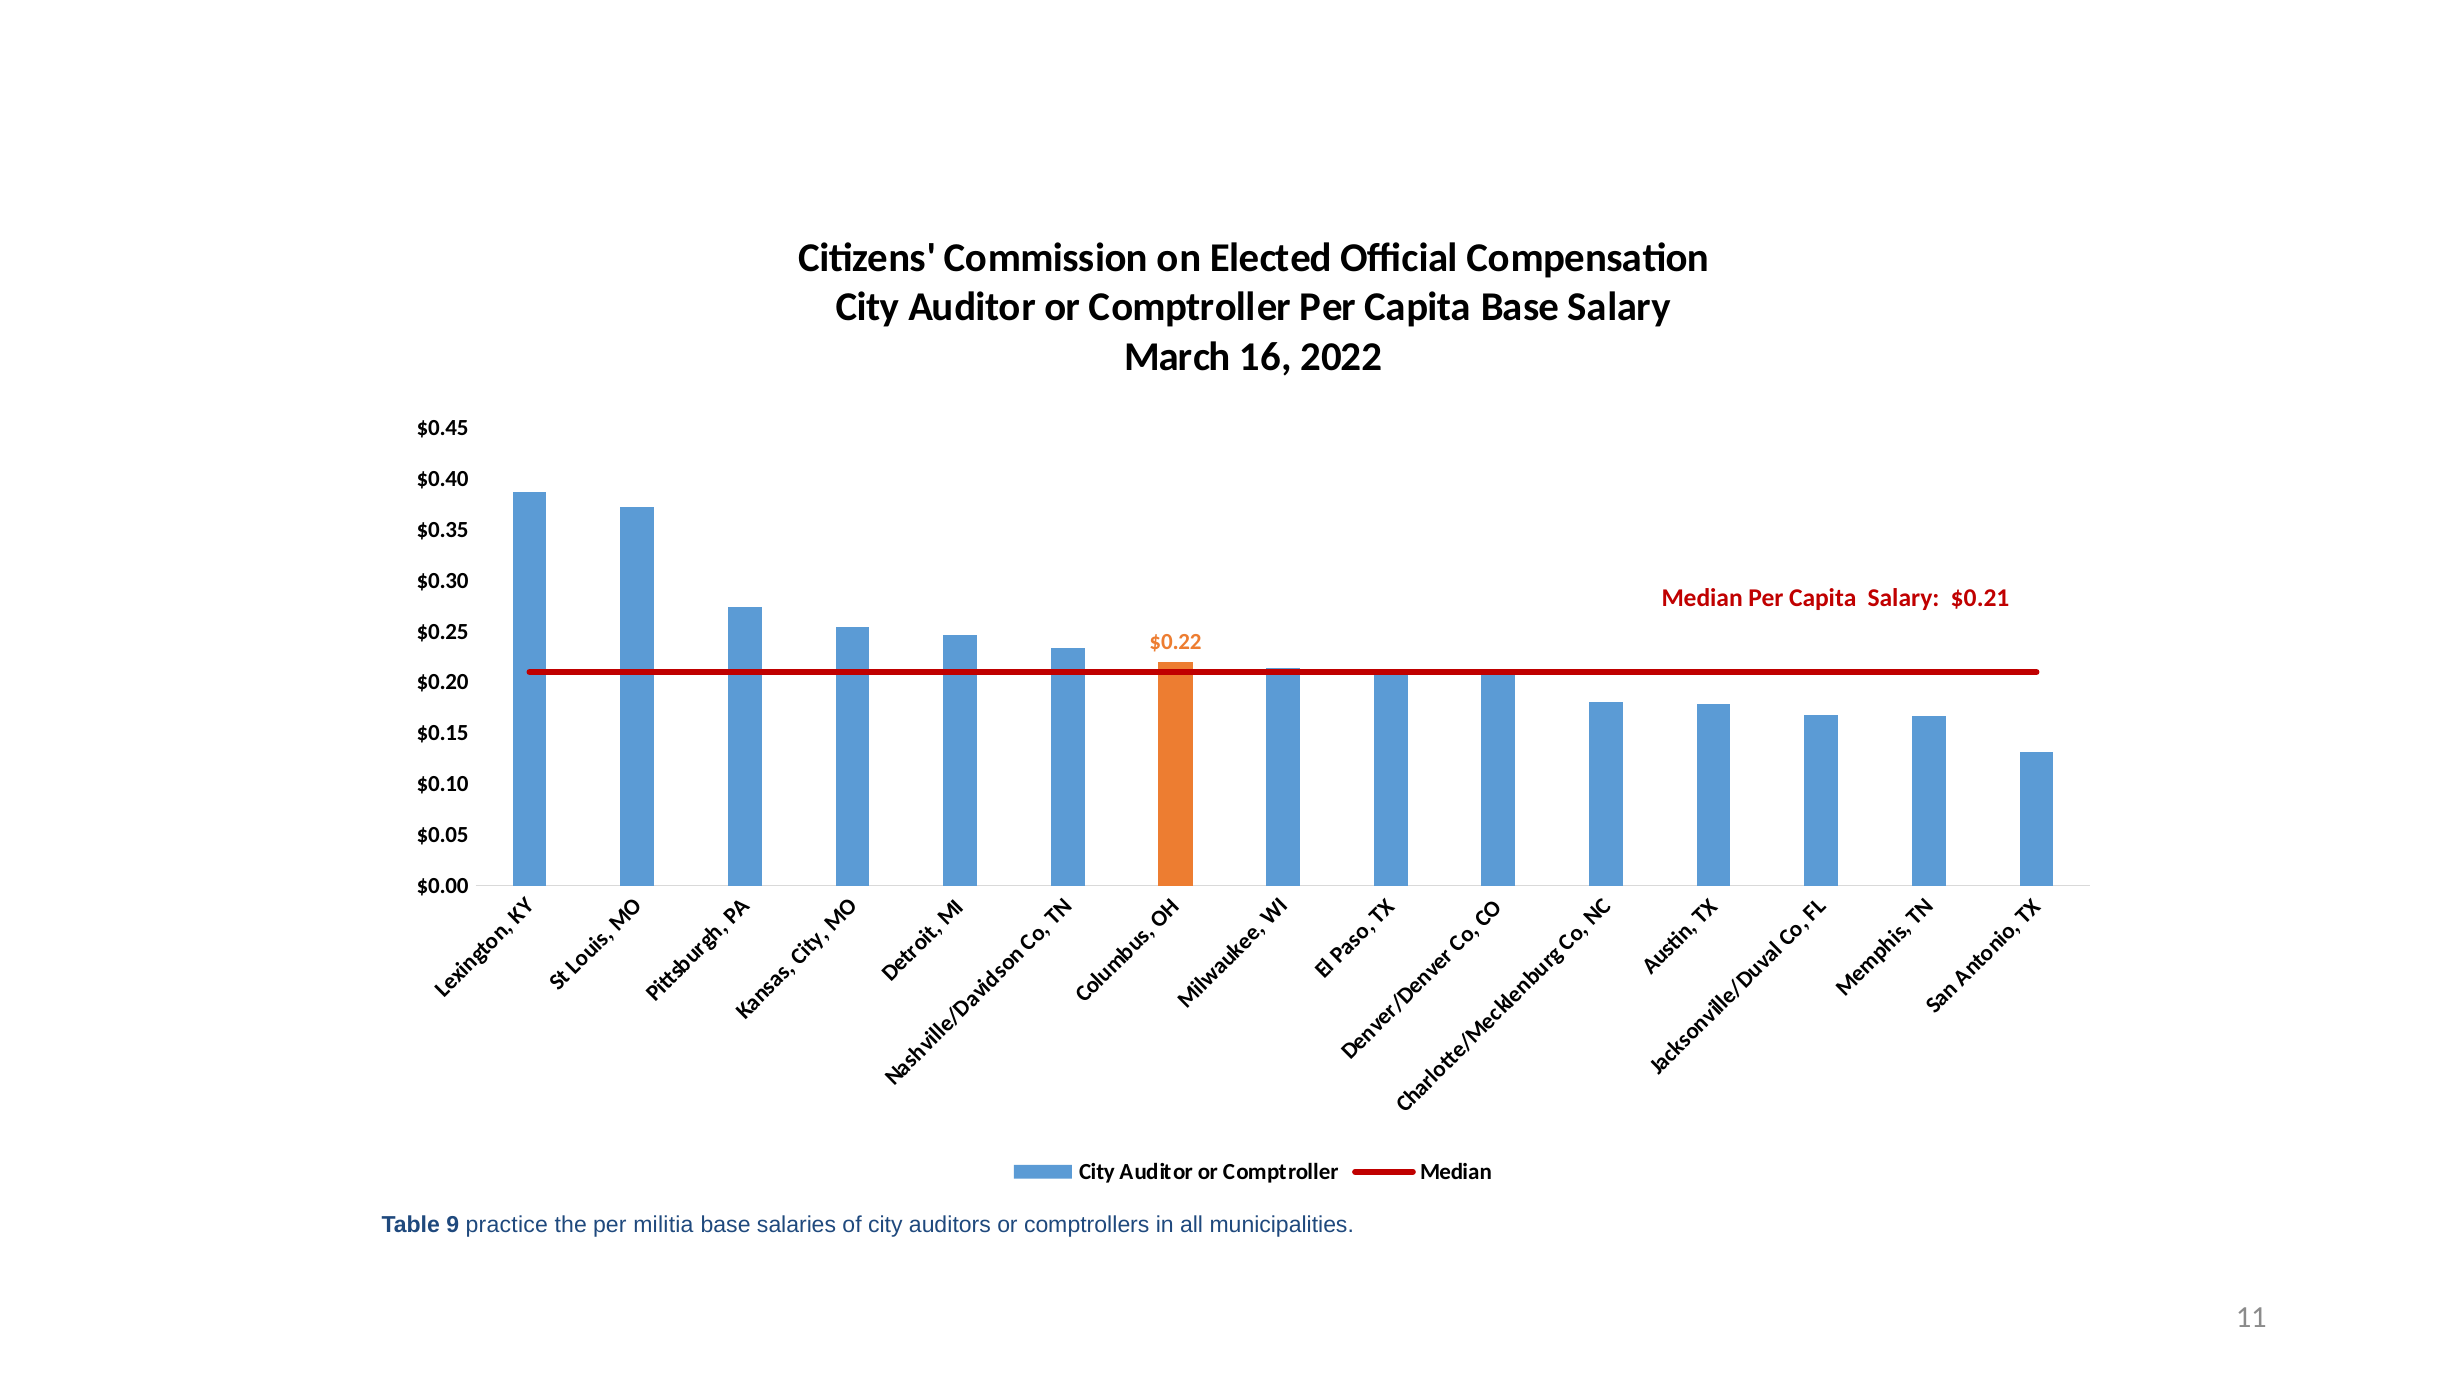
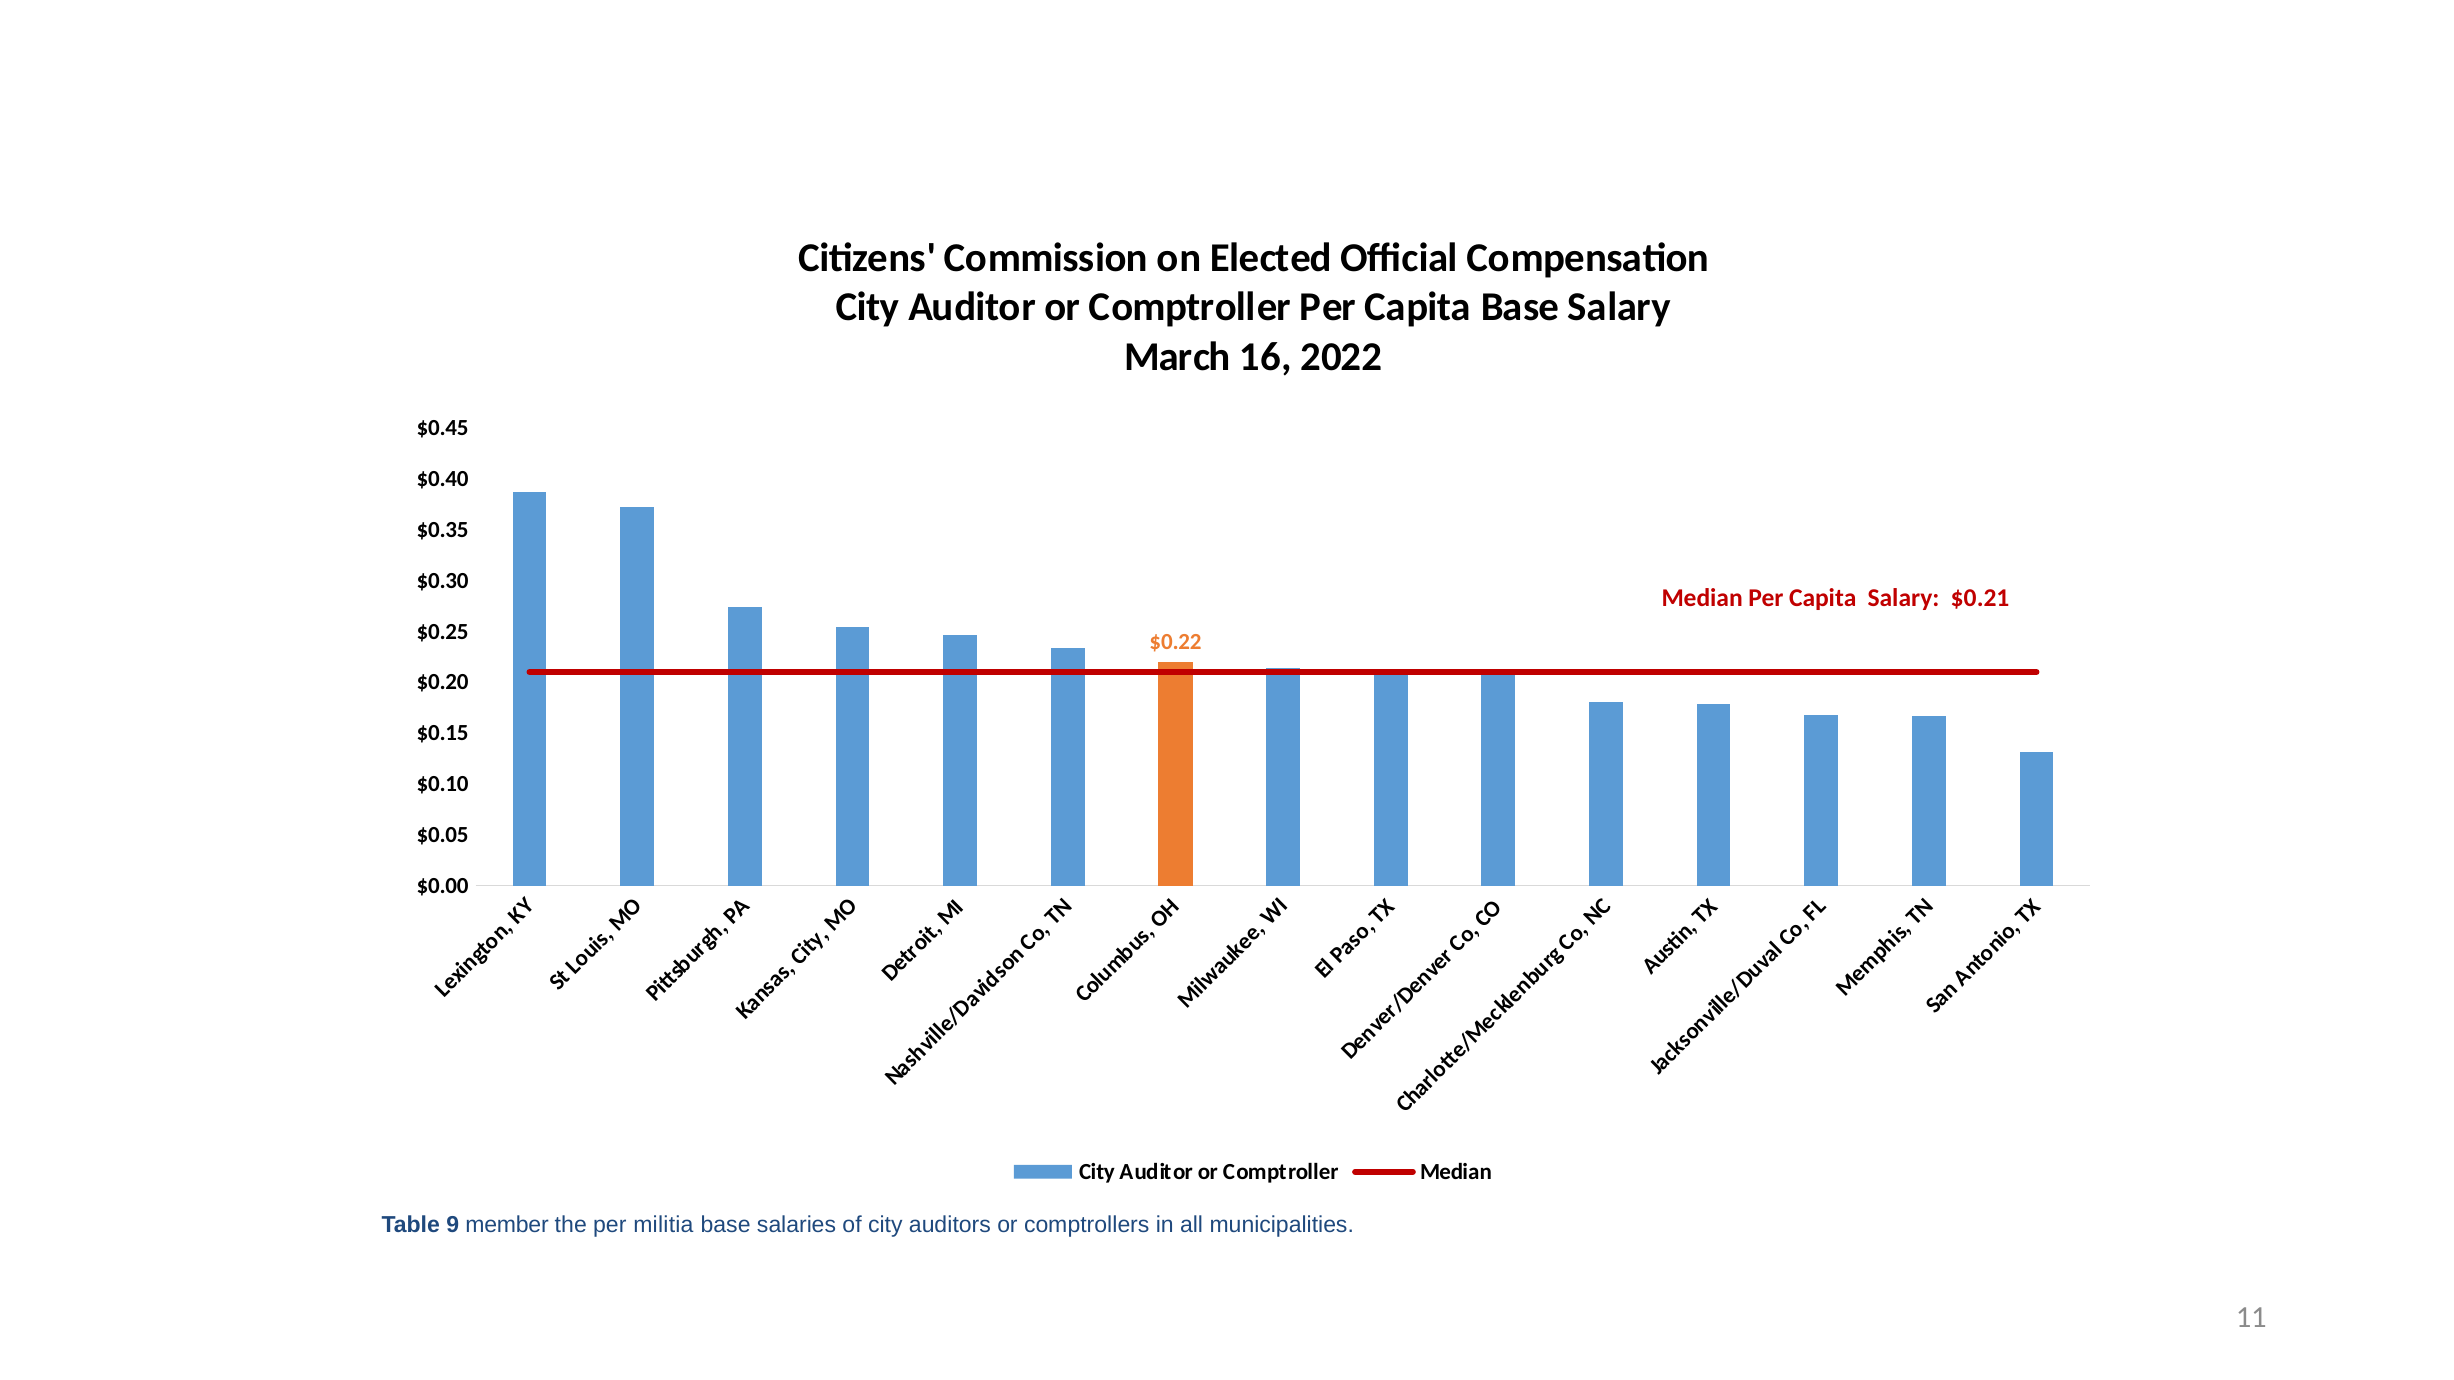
practice: practice -> member
